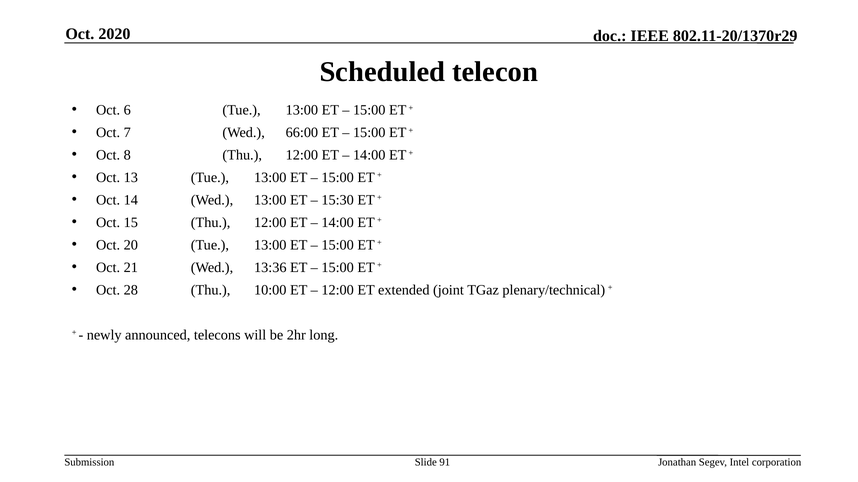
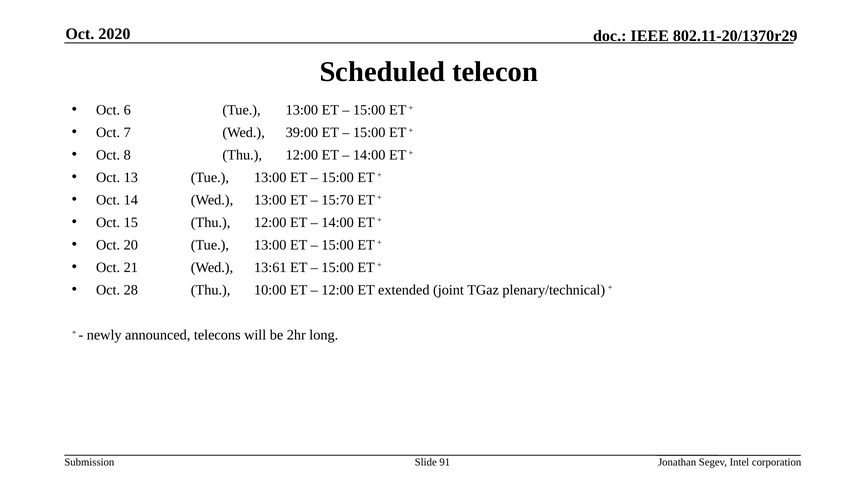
66:00: 66:00 -> 39:00
15:30: 15:30 -> 15:70
13:36: 13:36 -> 13:61
